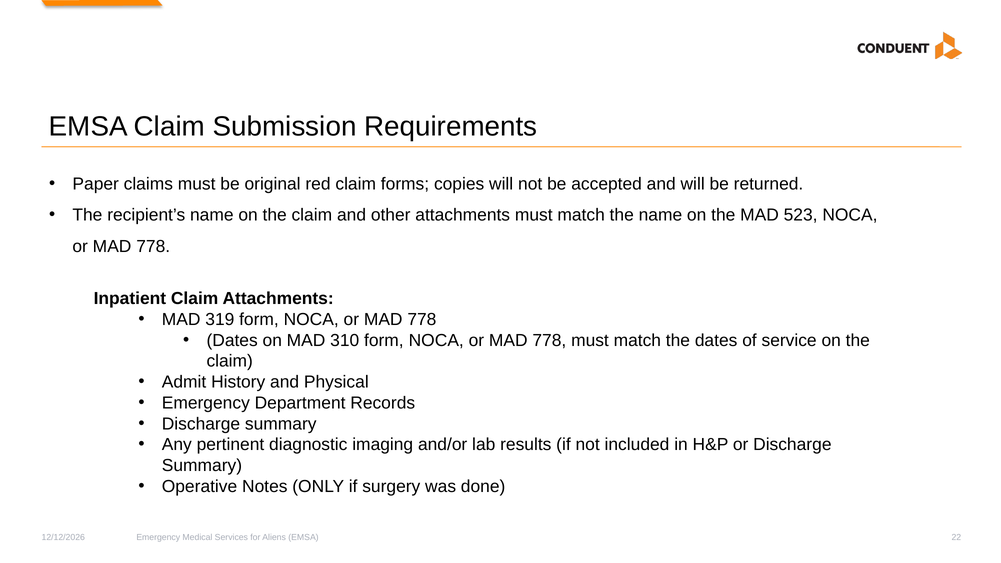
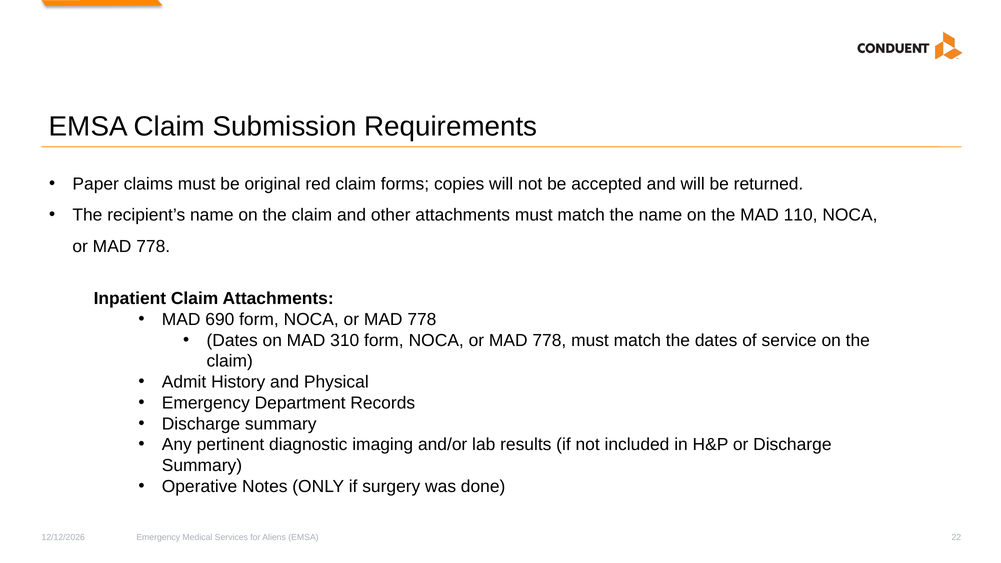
523: 523 -> 110
319: 319 -> 690
